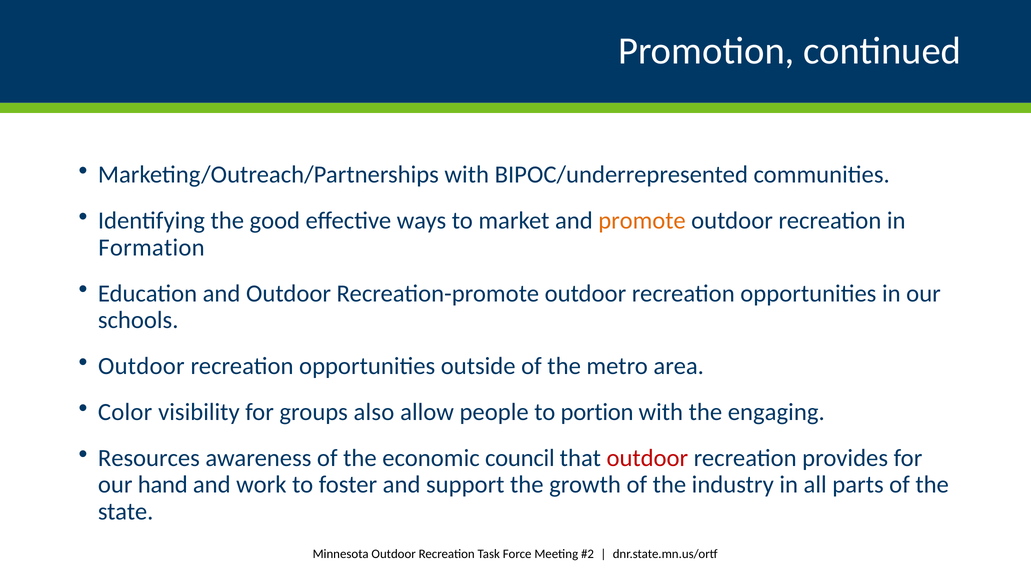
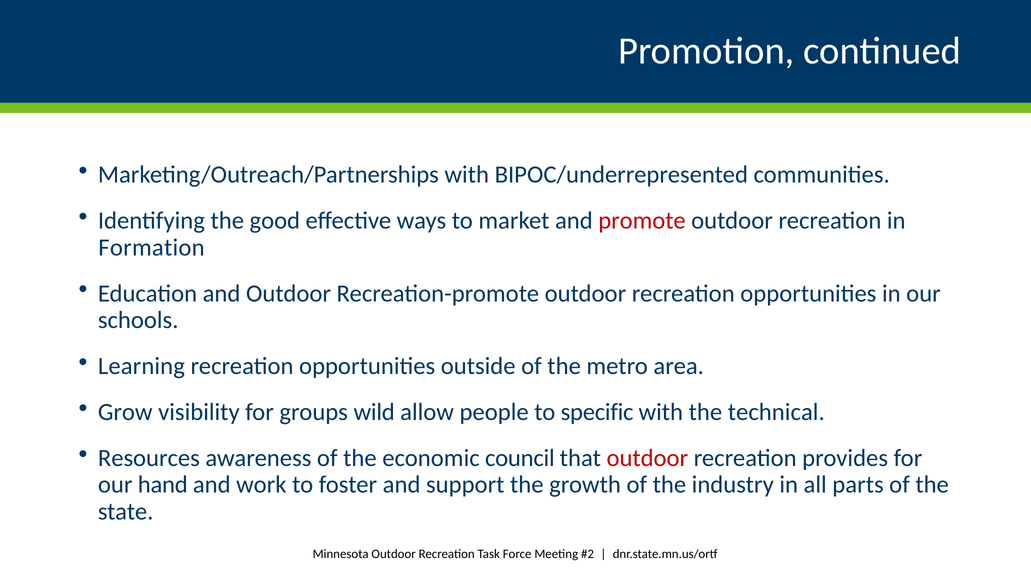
promote colour: orange -> red
Outdoor at (141, 366): Outdoor -> Learning
Color: Color -> Grow
also: also -> wild
portion: portion -> specific
engaging: engaging -> technical
